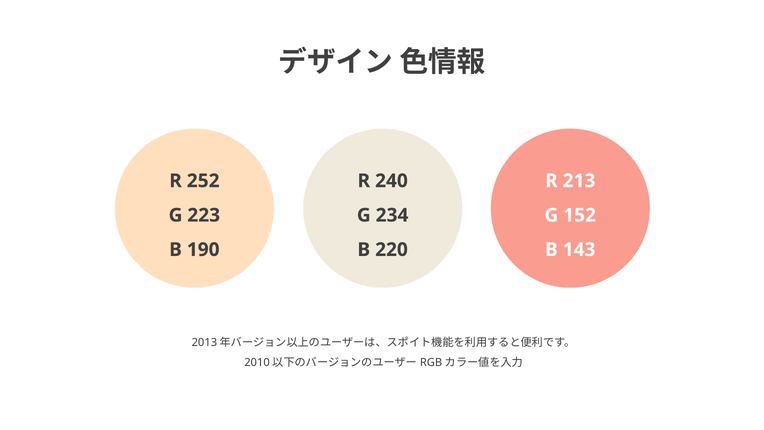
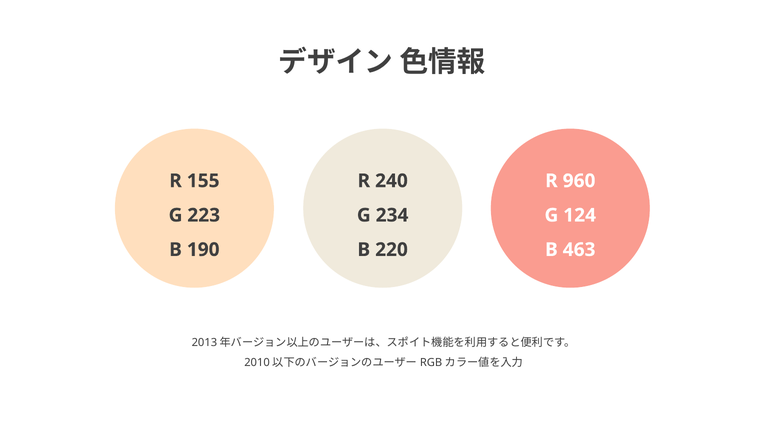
252: 252 -> 155
213: 213 -> 960
152: 152 -> 124
143: 143 -> 463
